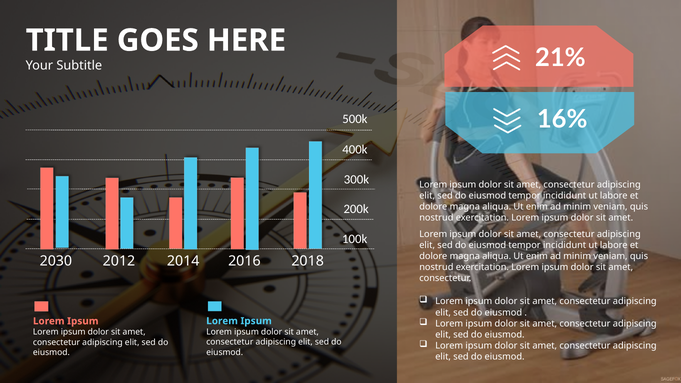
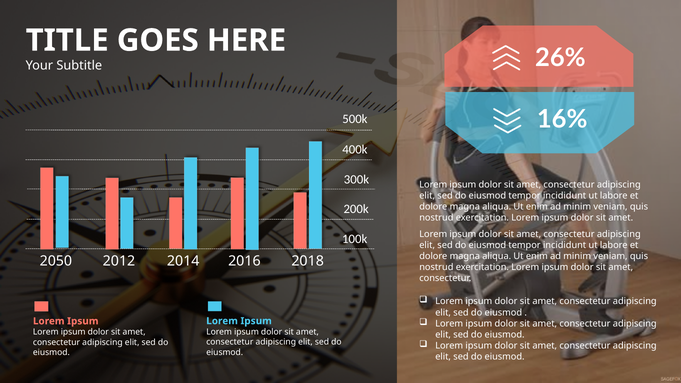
21%: 21% -> 26%
2030: 2030 -> 2050
